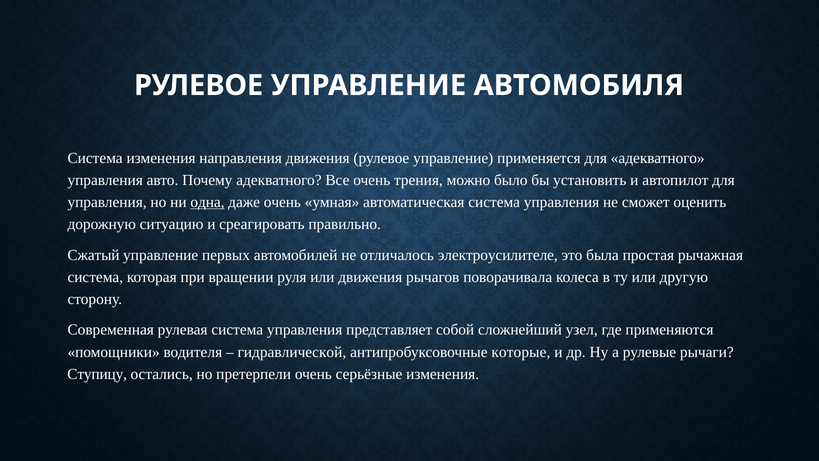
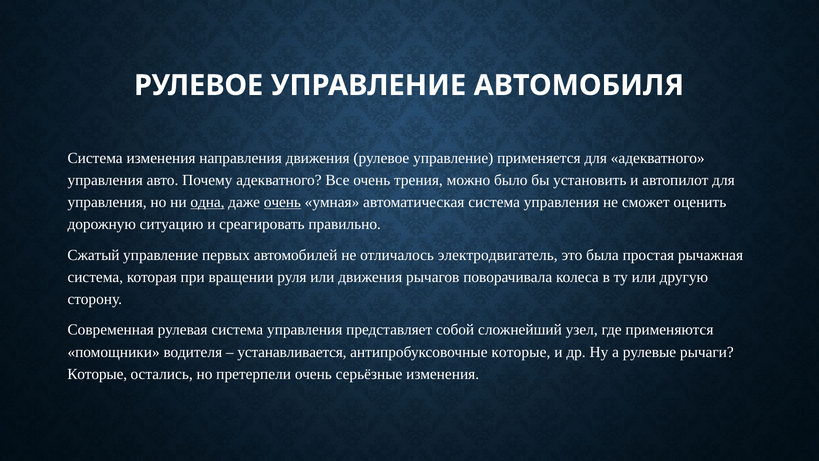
очень at (282, 202) underline: none -> present
электроусилителе: электроусилителе -> электродвигатель
гидравлической: гидравлической -> устанавливается
Ступицу at (97, 374): Ступицу -> Которые
